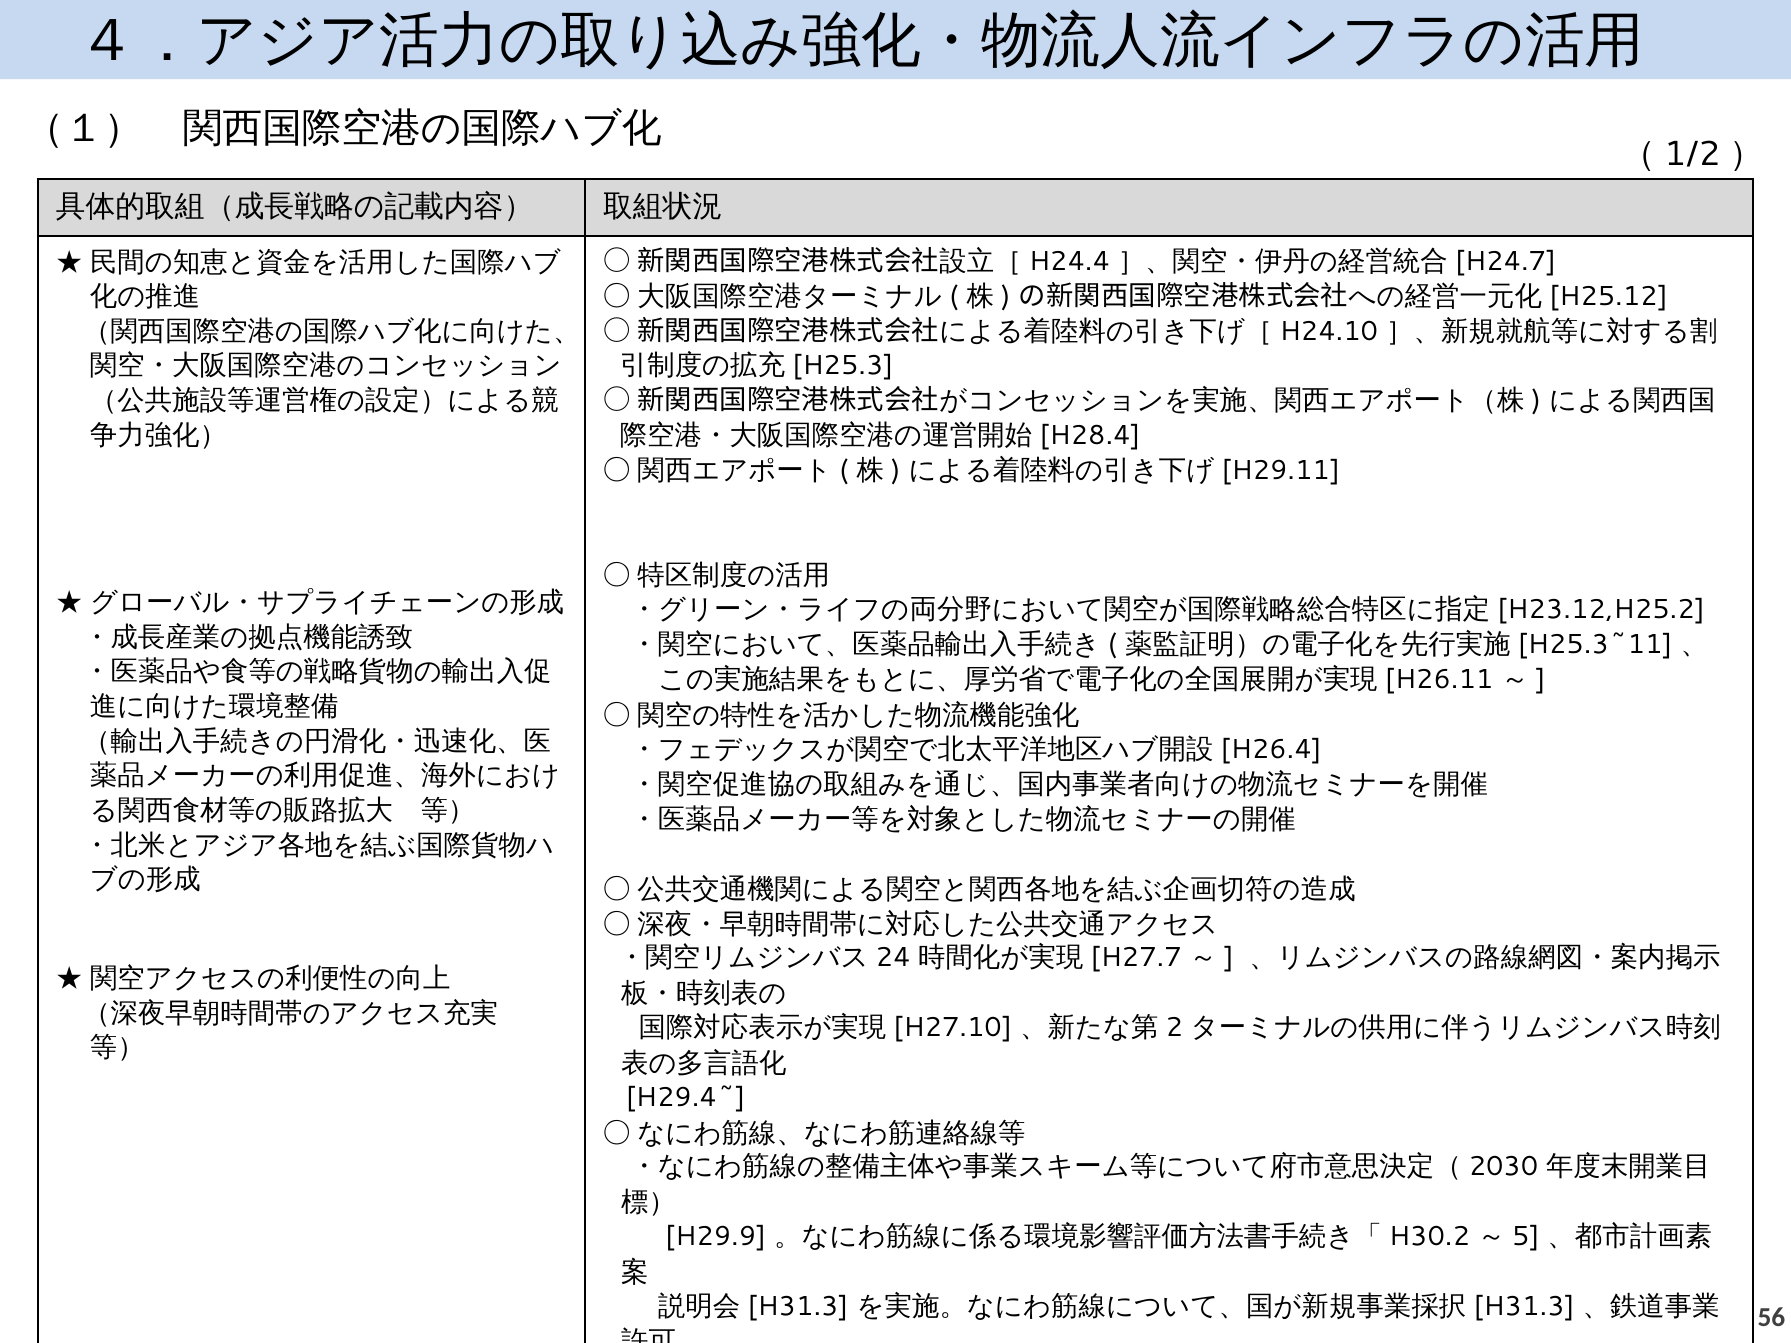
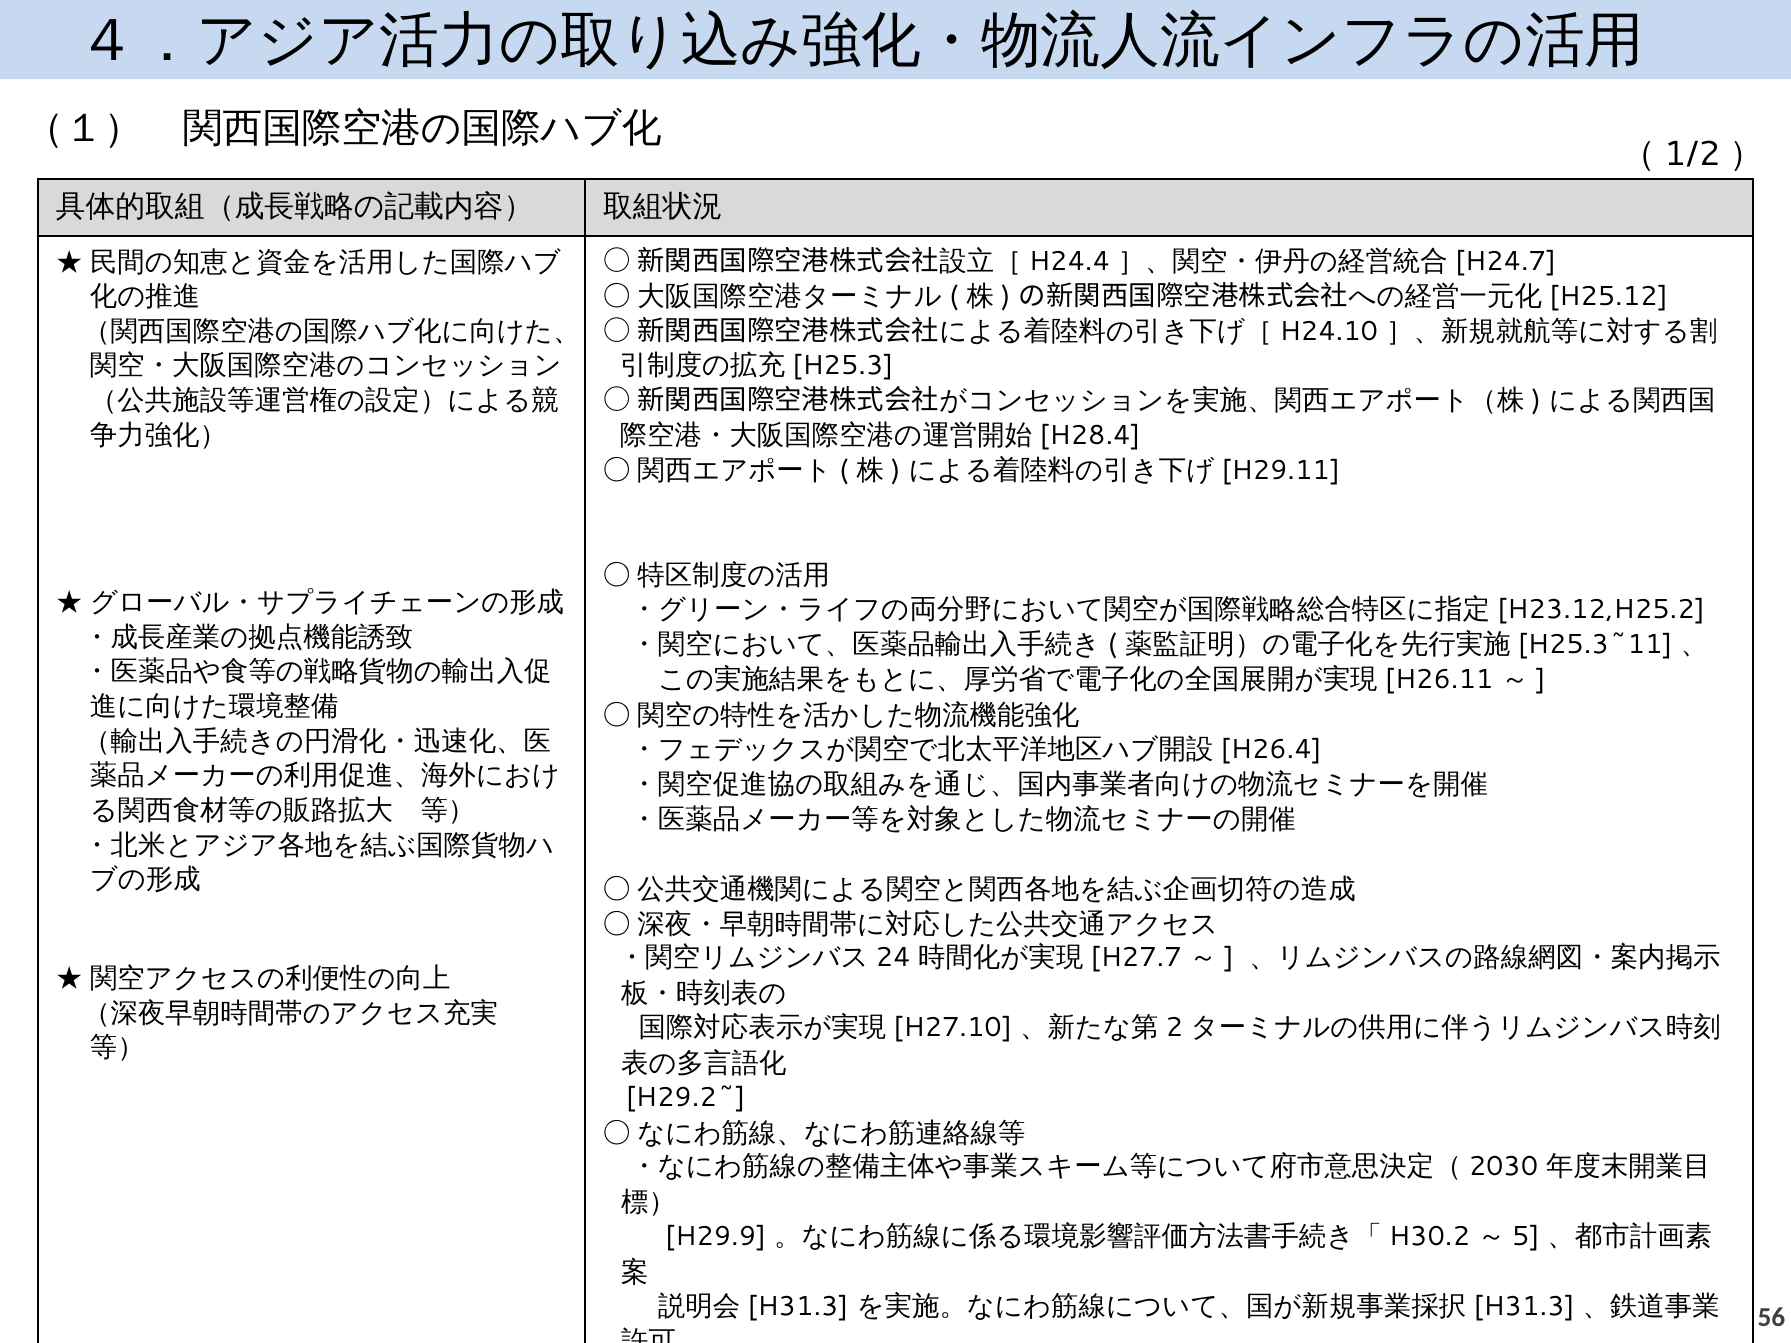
H29.4~: H29.4~ -> H29.2~
